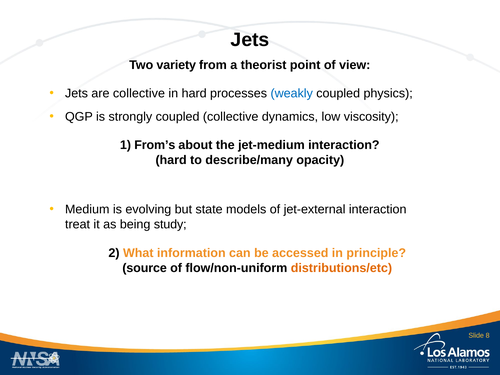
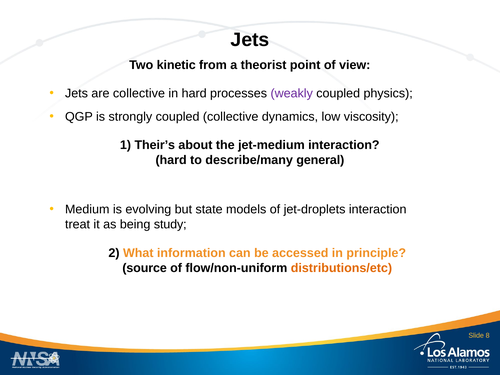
variety: variety -> kinetic
weakly colour: blue -> purple
From’s: From’s -> Their’s
opacity: opacity -> general
jet-external: jet-external -> jet-droplets
